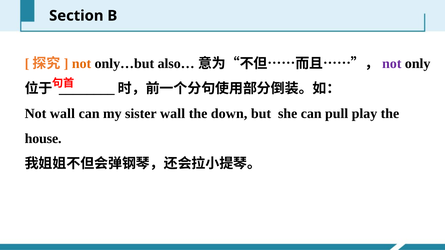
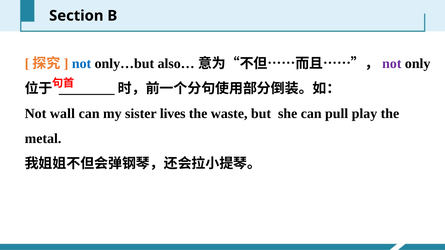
not at (82, 64) colour: orange -> blue
sister wall: wall -> lives
down: down -> waste
house: house -> metal
